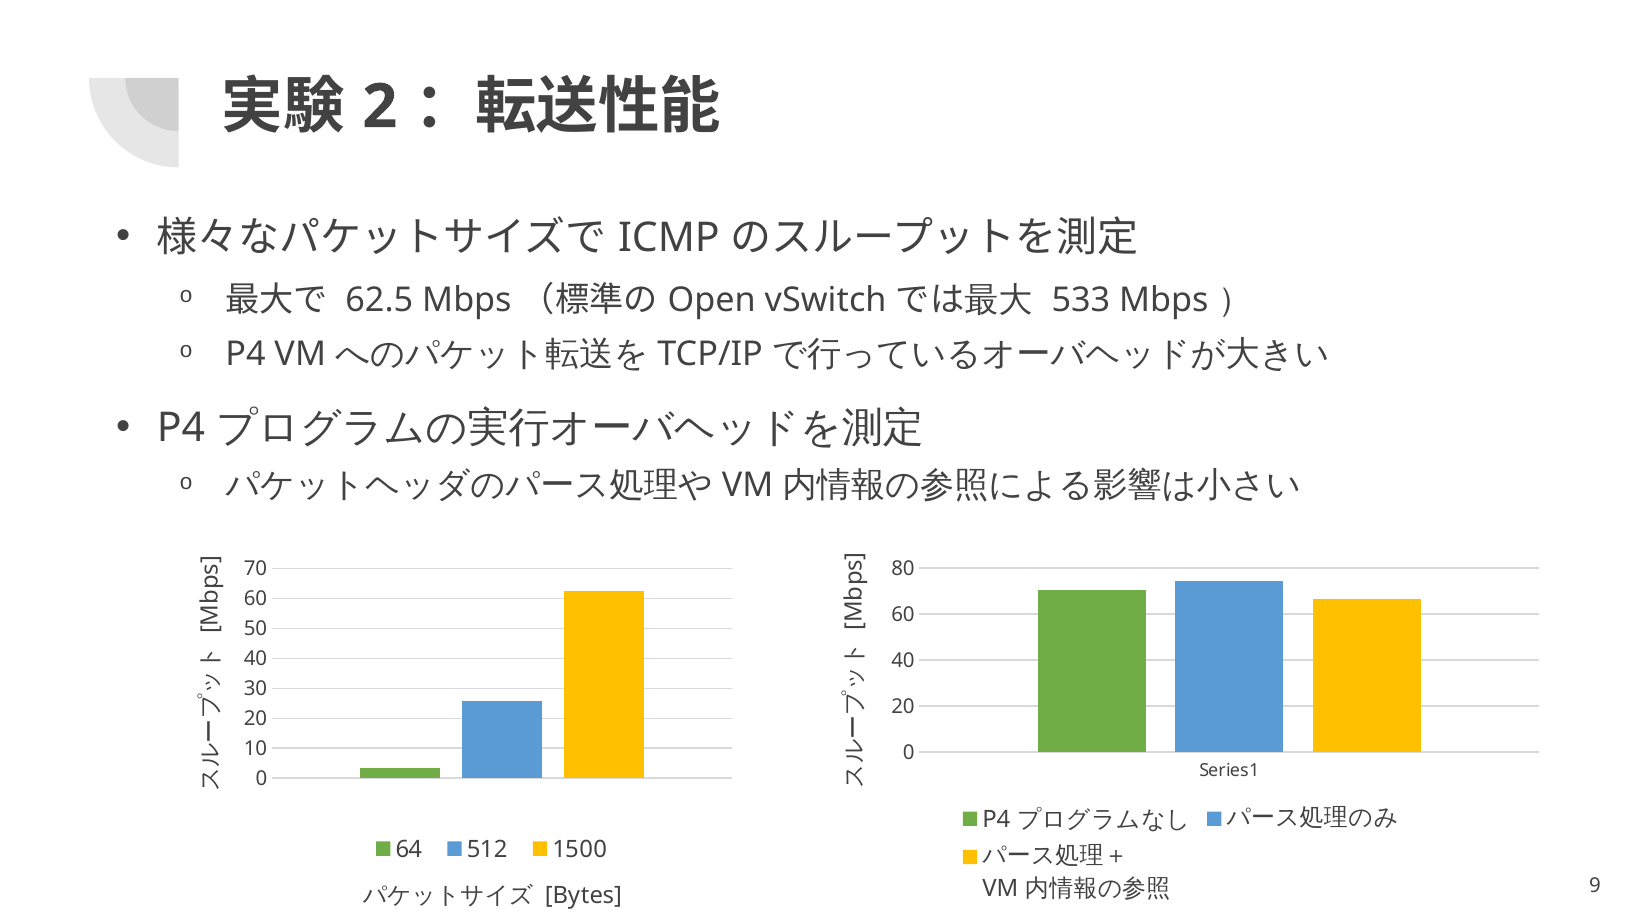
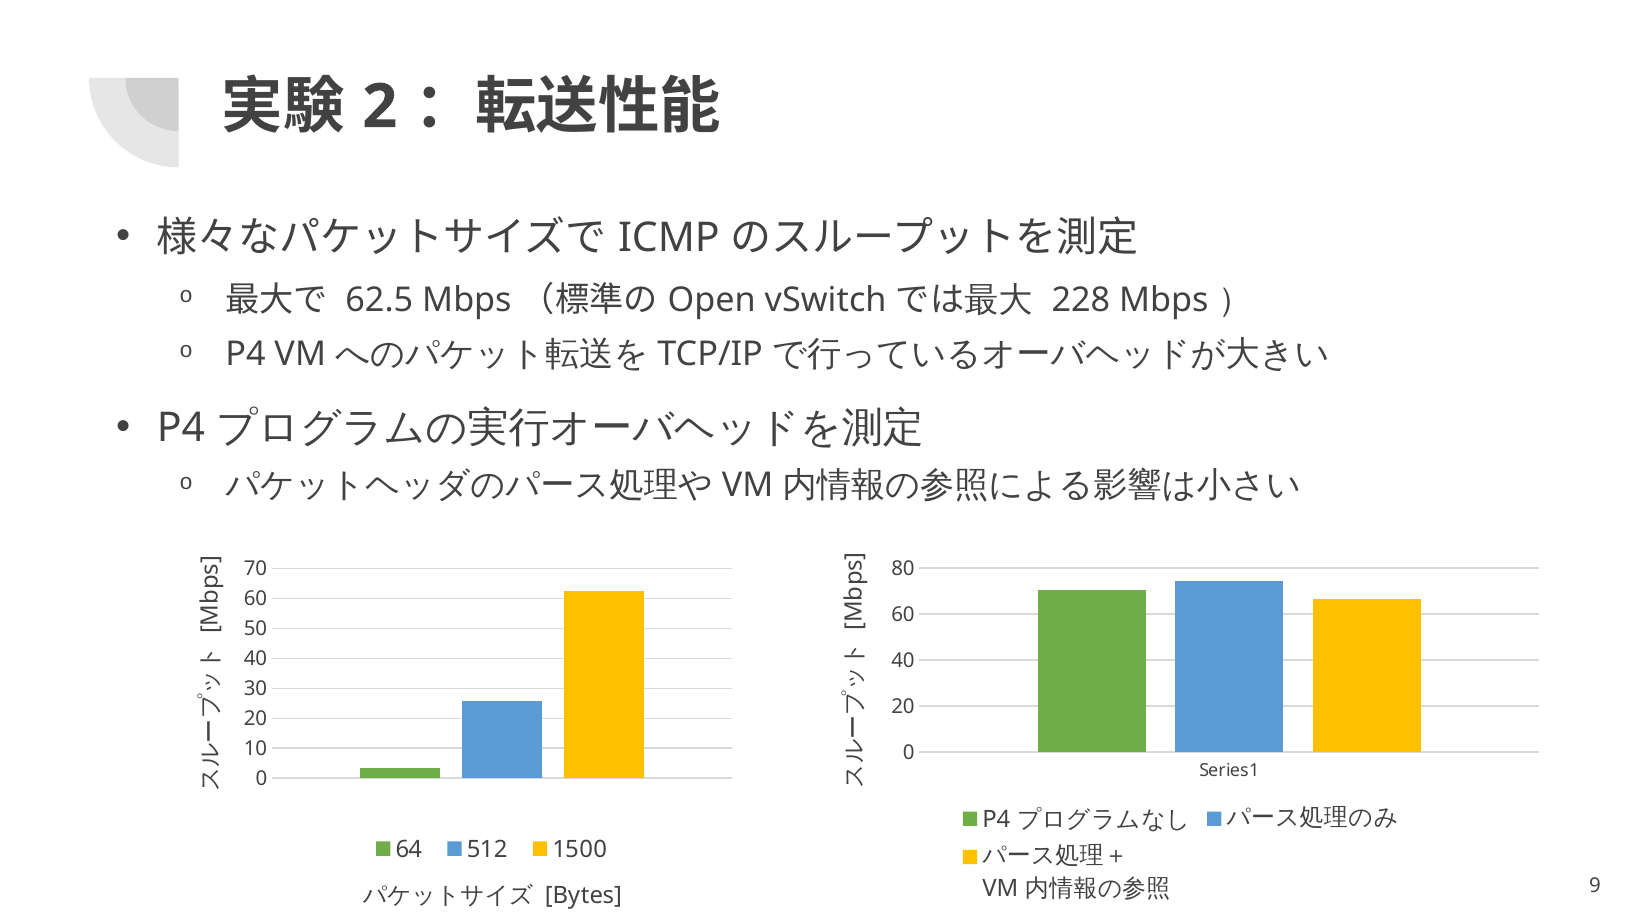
533: 533 -> 228
